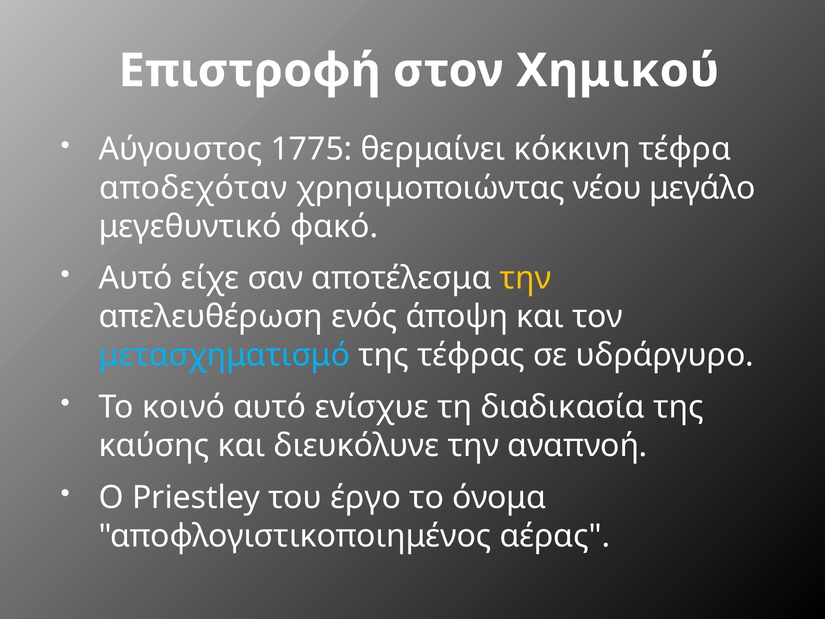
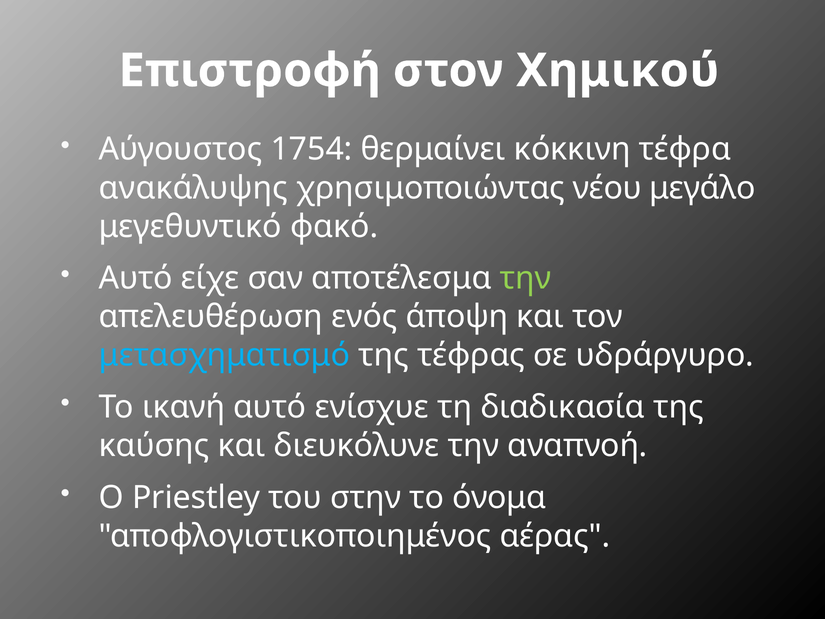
1775: 1775 -> 1754
αποδεχόταν: αποδεχόταν -> ανακάλυψης
την at (526, 278) colour: yellow -> light green
κοινό: κοινό -> ικανή
έργο: έργο -> στην
